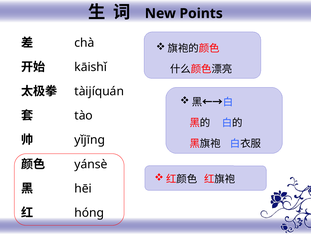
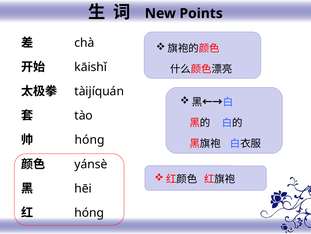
yǐjīnɡ at (90, 140): yǐjīnɡ -> hónɡ
